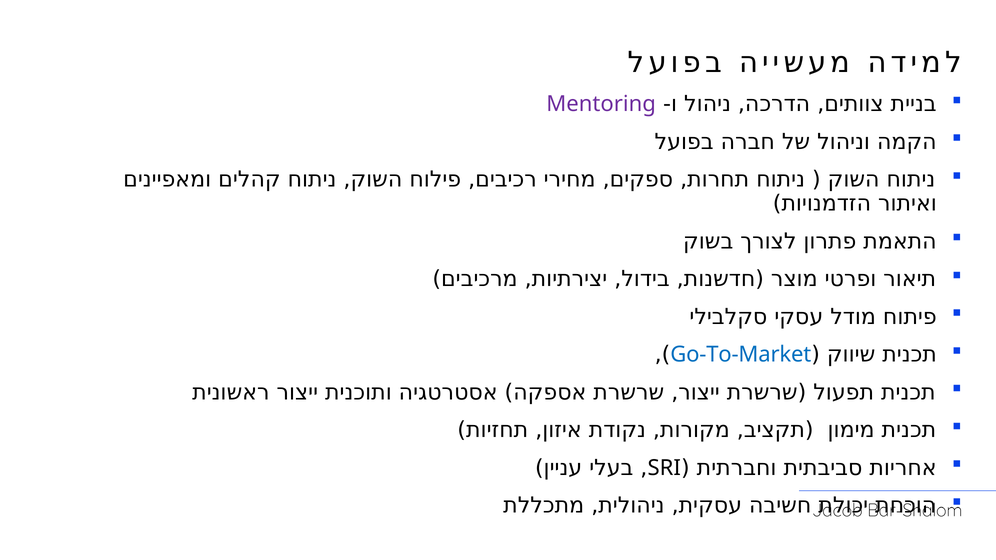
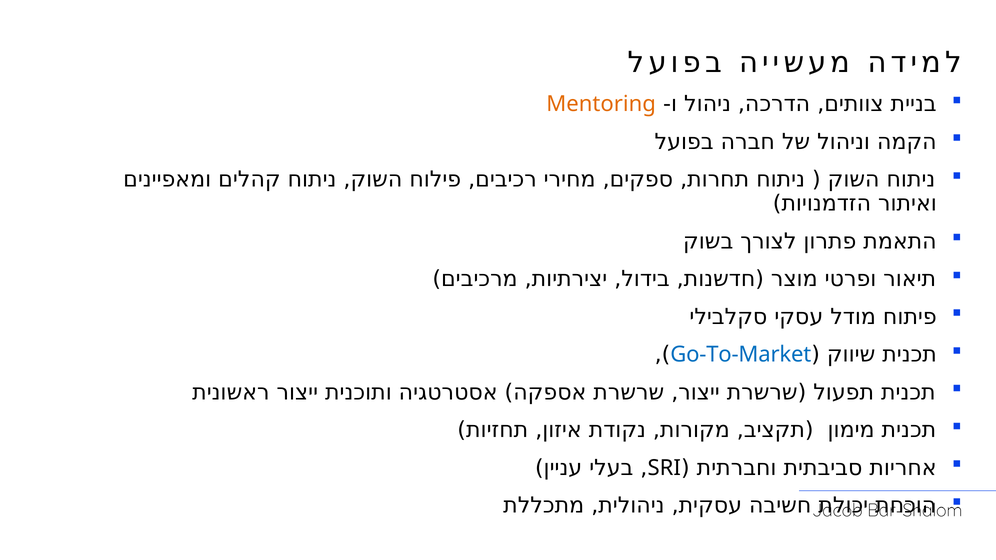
Mentoring colour: purple -> orange
